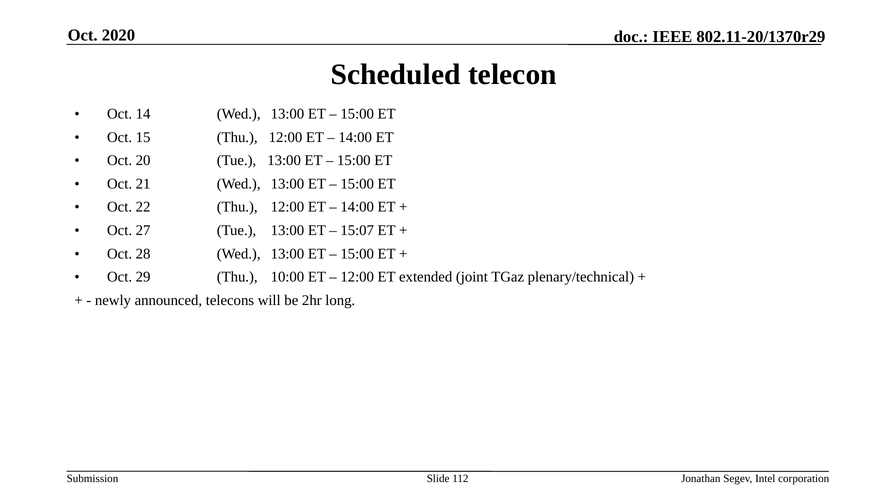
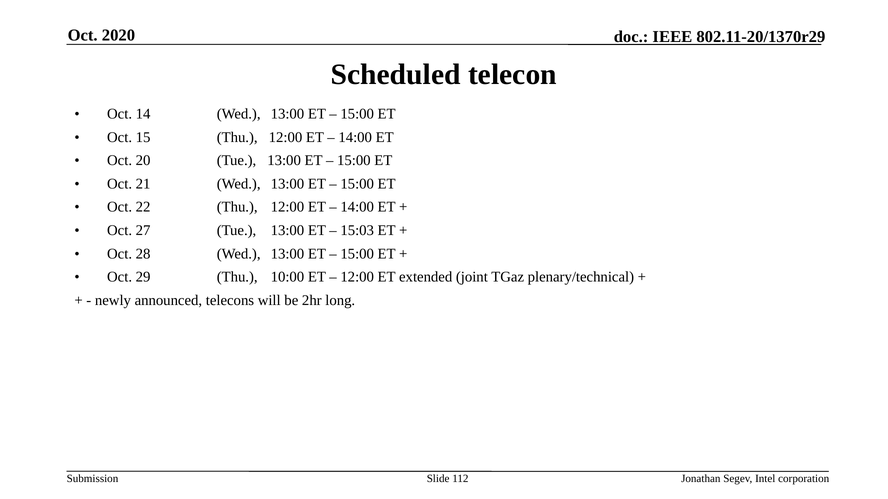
15:07: 15:07 -> 15:03
